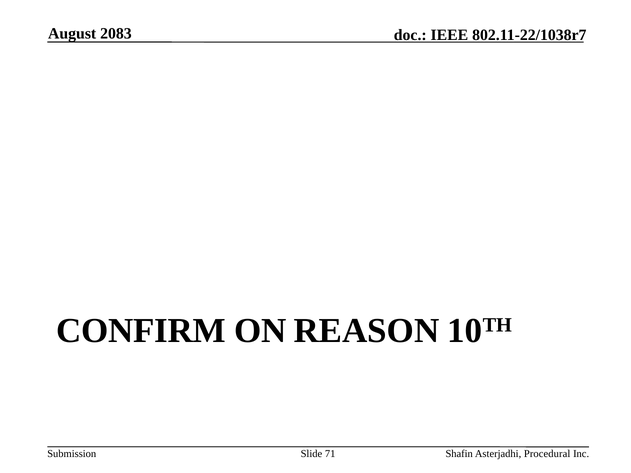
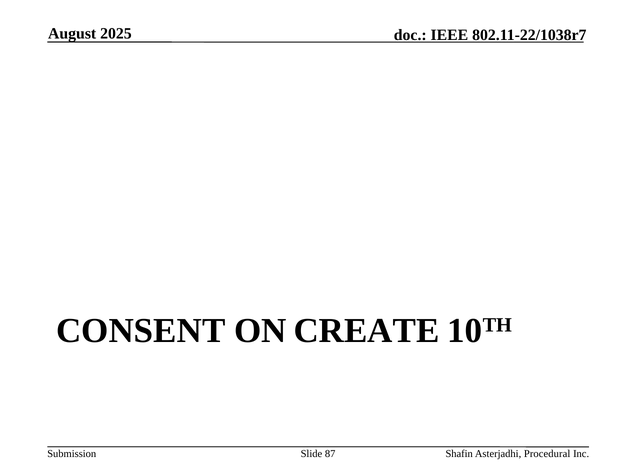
2083: 2083 -> 2025
CONFIRM: CONFIRM -> CONSENT
REASON: REASON -> CREATE
71: 71 -> 87
